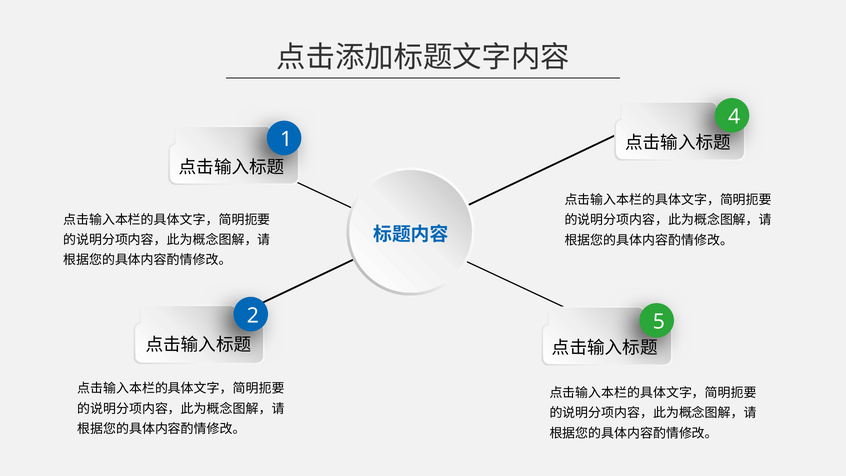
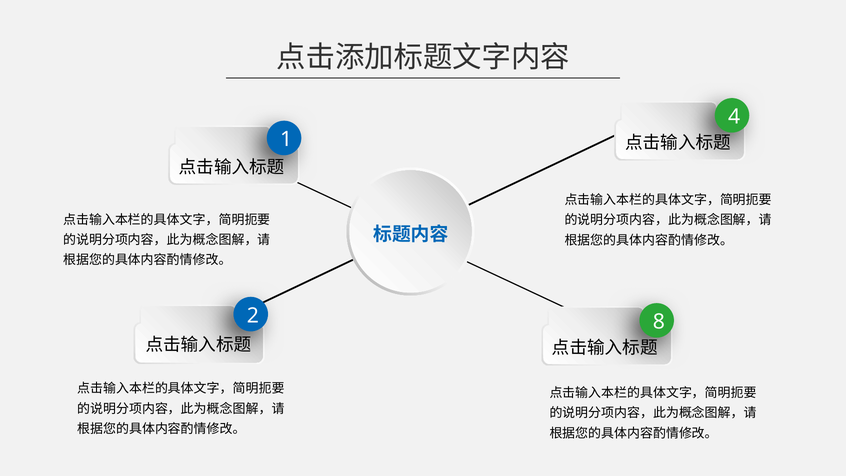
5: 5 -> 8
